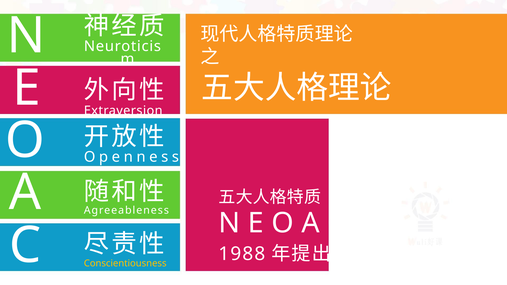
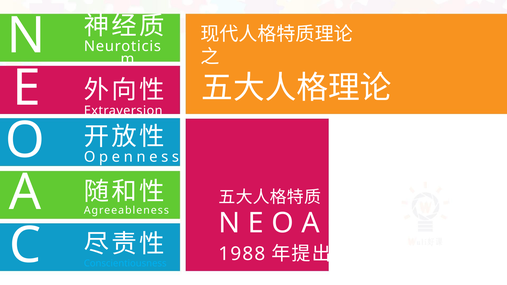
Conscientiousness colour: yellow -> light blue
